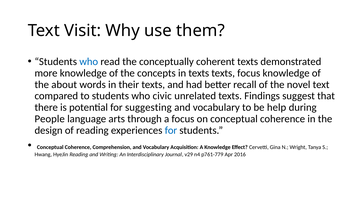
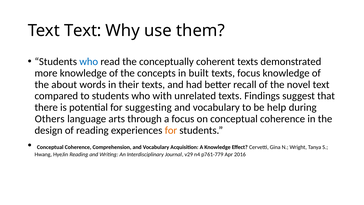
Text Visit: Visit -> Text
in texts: texts -> built
civic: civic -> with
People: People -> Others
for at (171, 130) colour: blue -> orange
